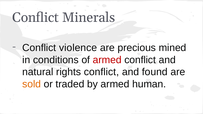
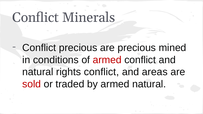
Conflict violence: violence -> precious
found: found -> areas
sold colour: orange -> red
armed human: human -> natural
